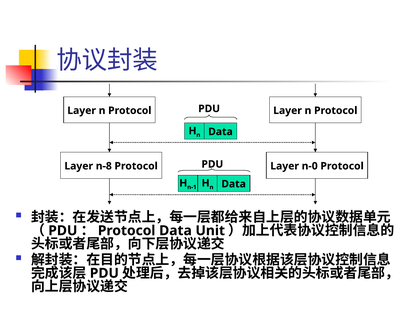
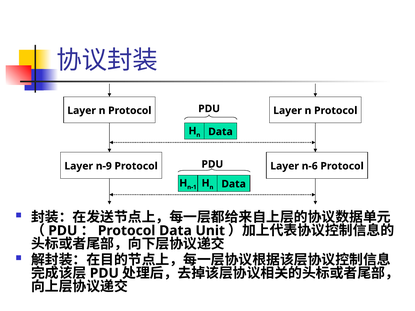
n-8: n-8 -> n-9
n-0: n-0 -> n-6
